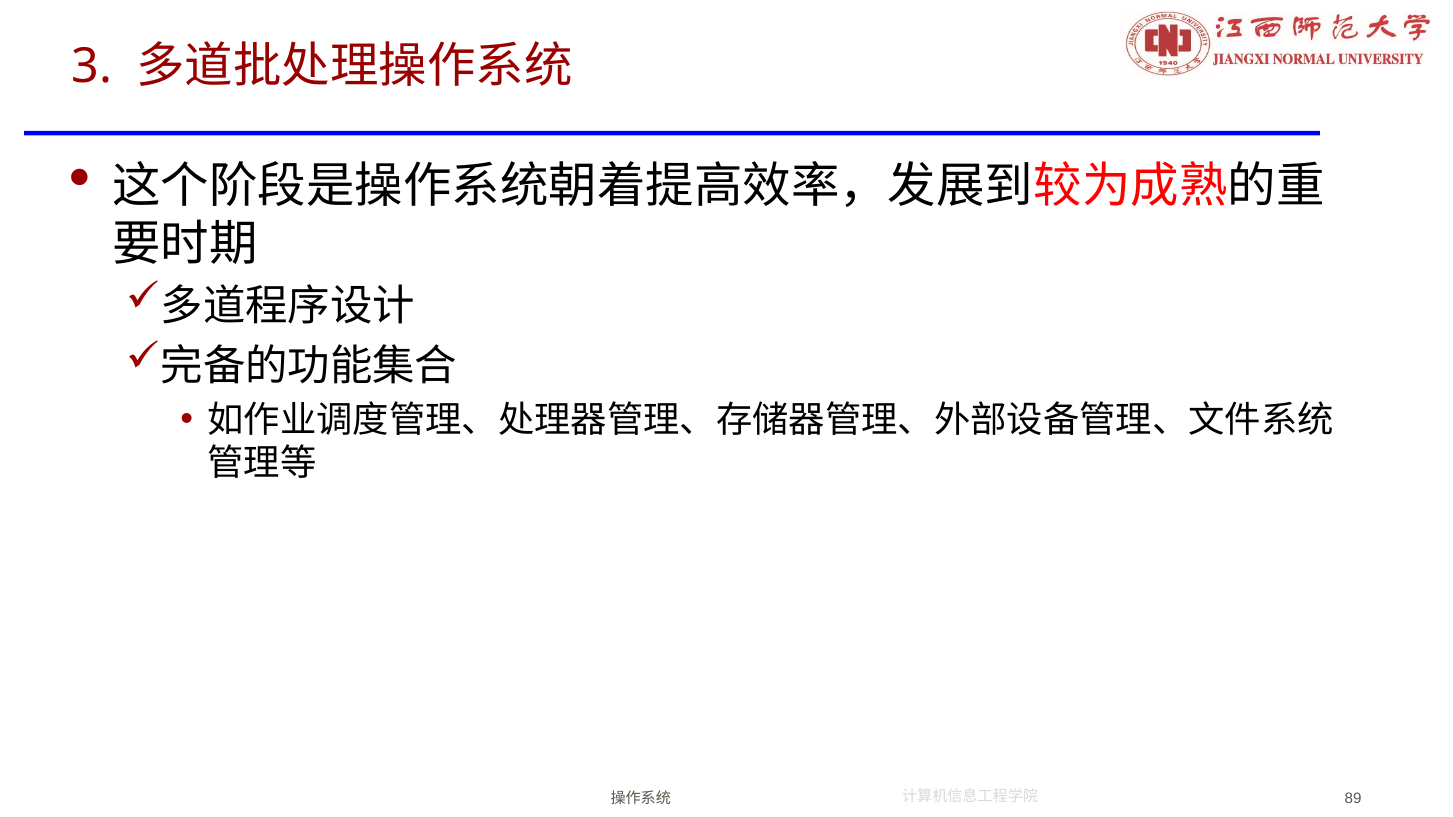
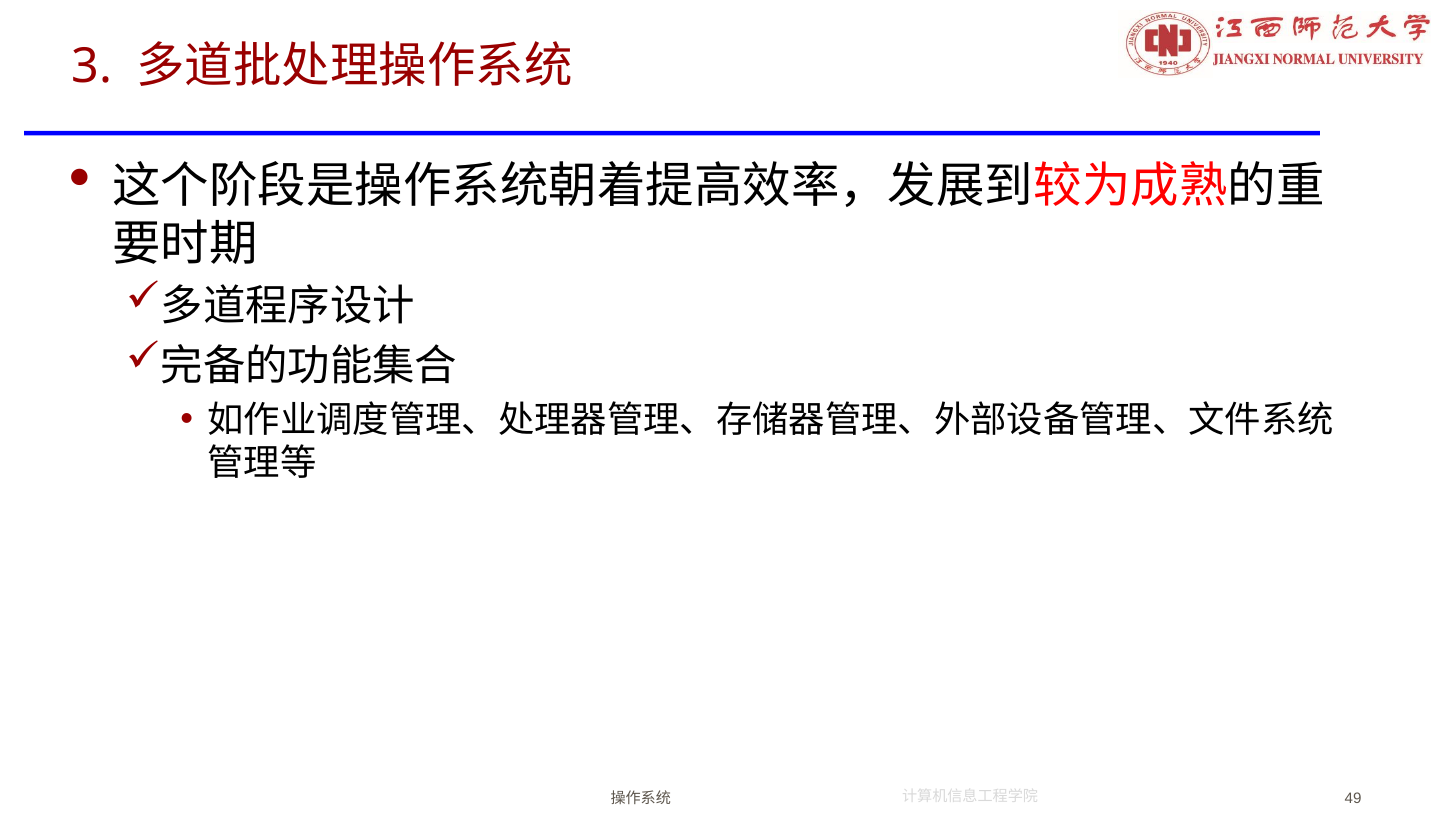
89: 89 -> 49
